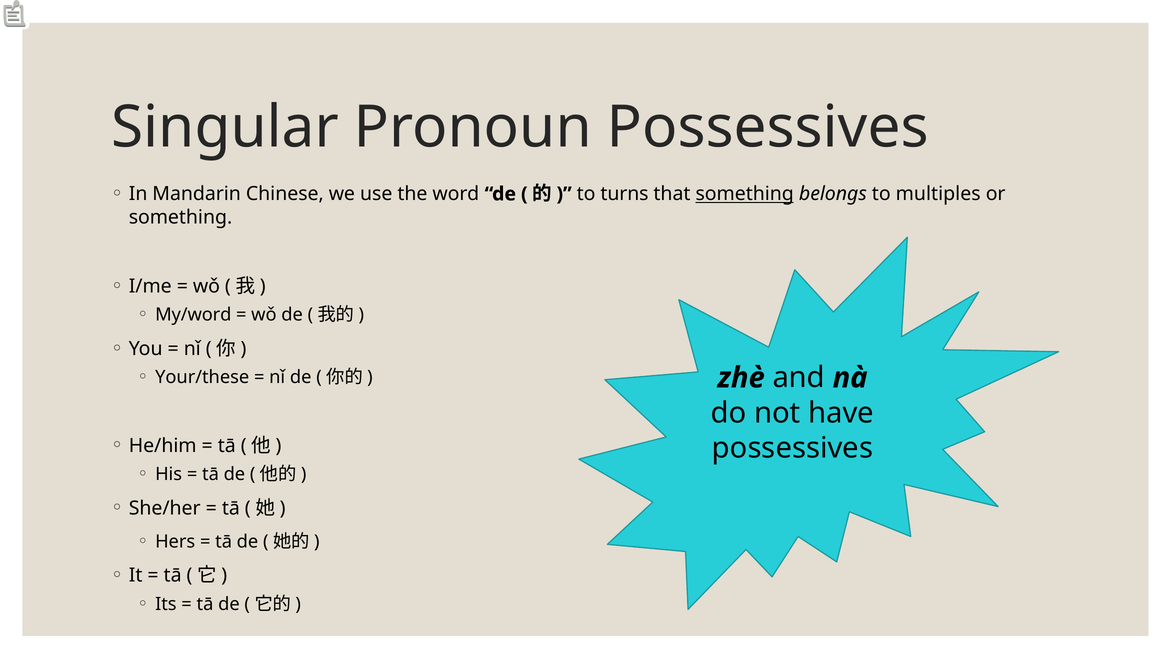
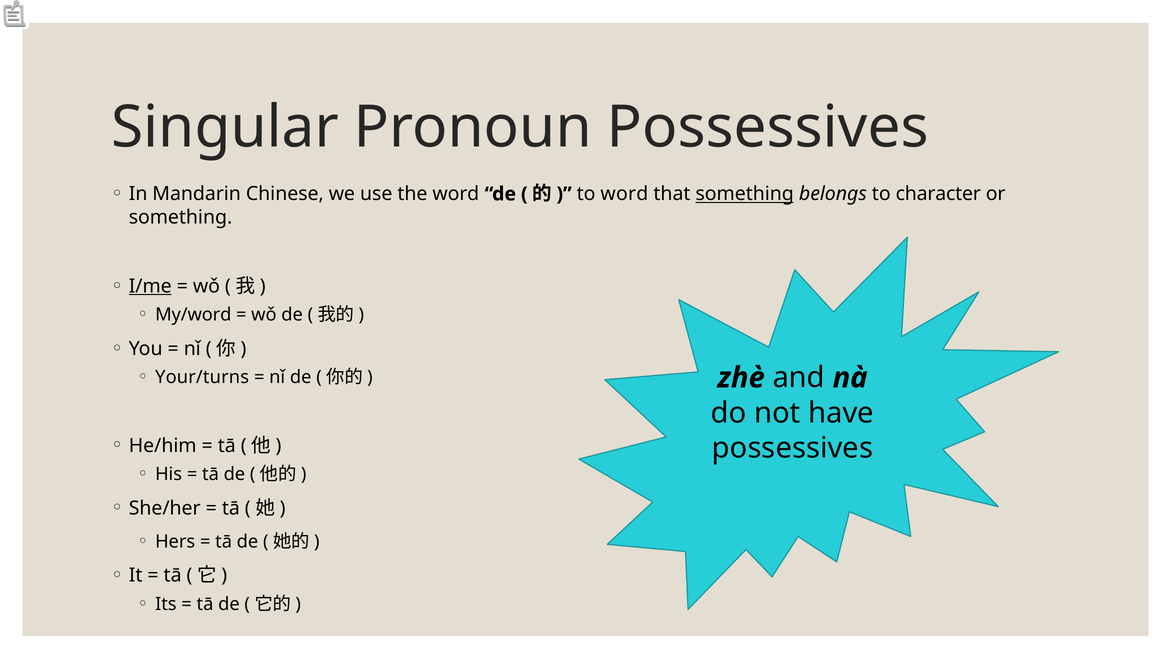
to turns: turns -> word
multiples: multiples -> character
I/me underline: none -> present
Your/these: Your/these -> Your/turns
